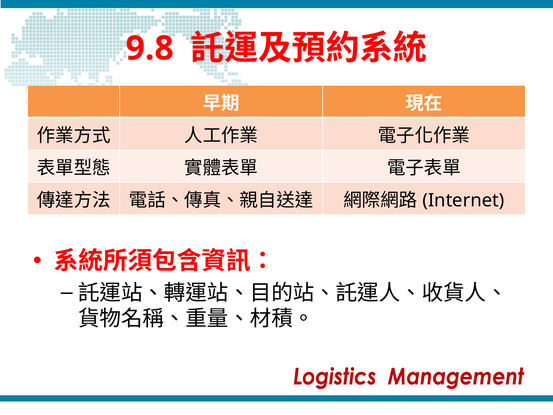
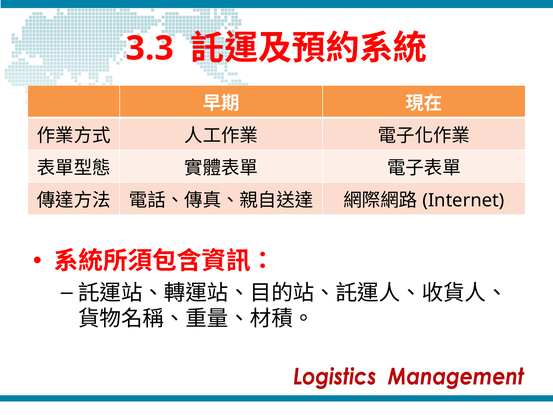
9.8: 9.8 -> 3.3
